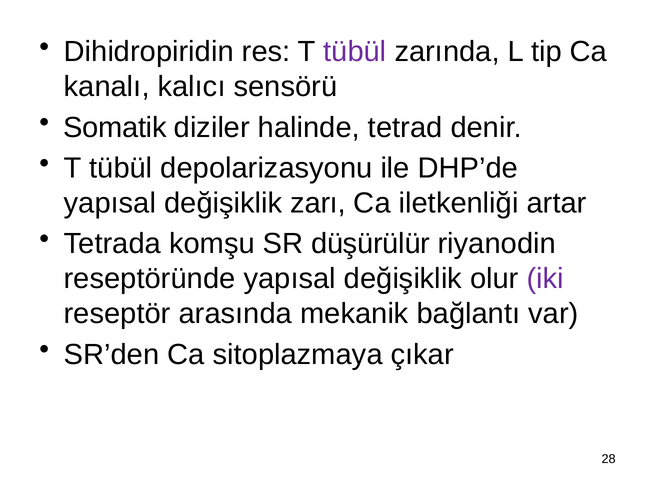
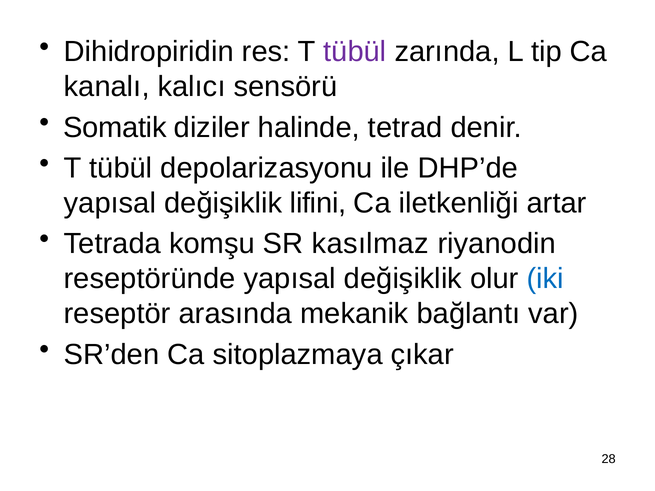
zarı: zarı -> lifini
düşürülür: düşürülür -> kasılmaz
iki colour: purple -> blue
